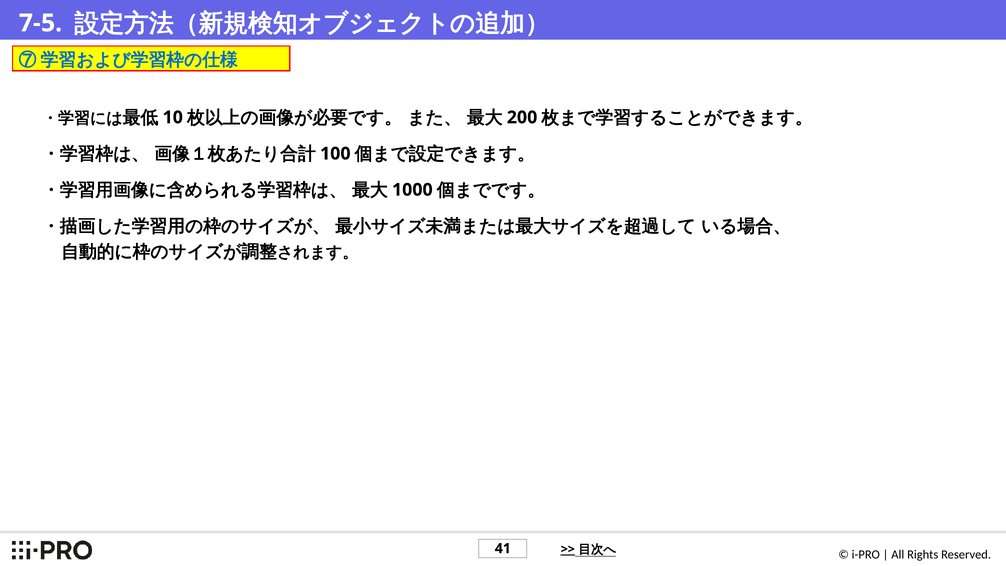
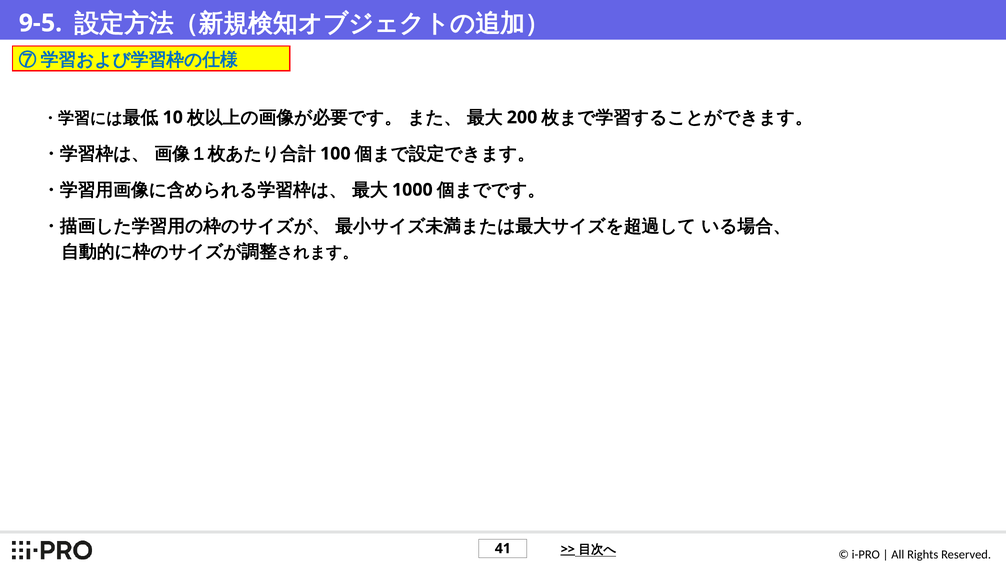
7-5: 7-5 -> 9-5
